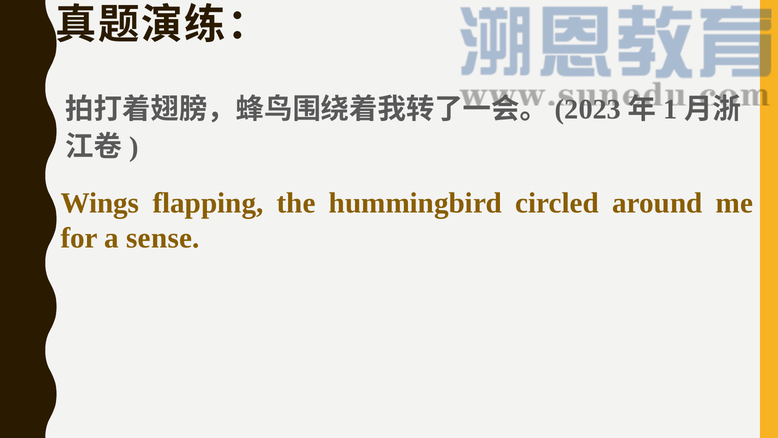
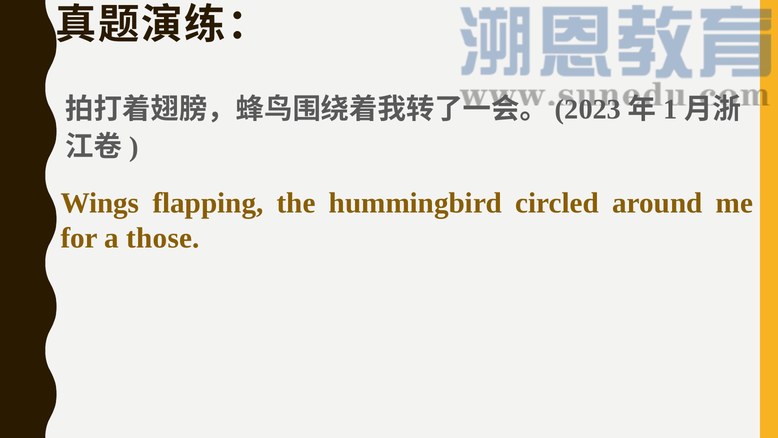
sense: sense -> those
